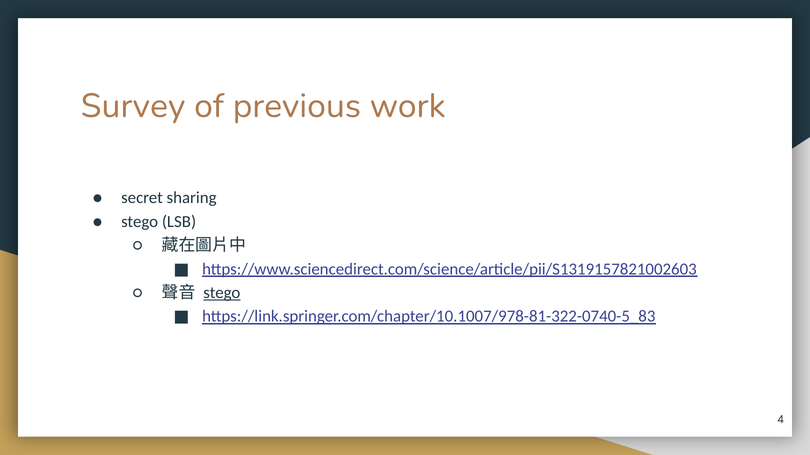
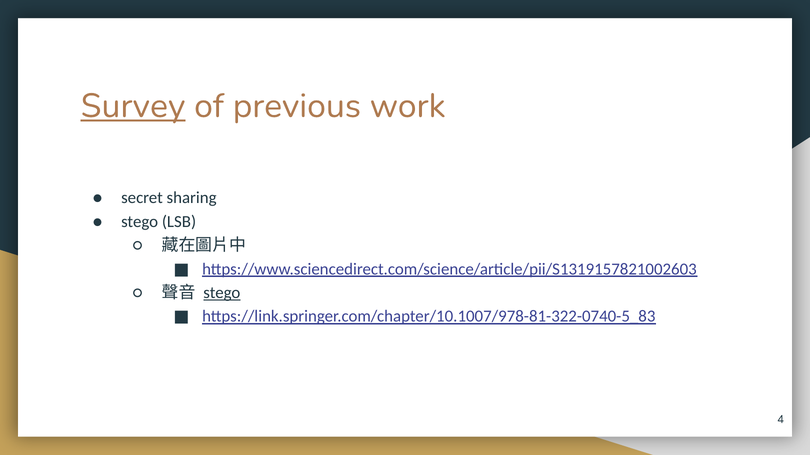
Survey underline: none -> present
